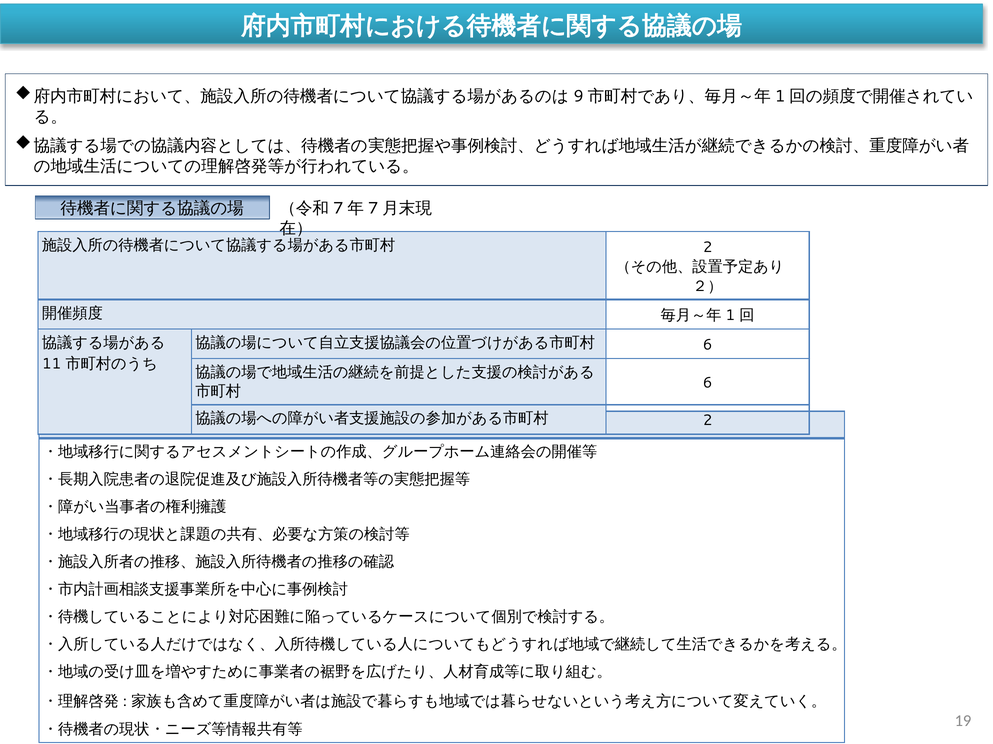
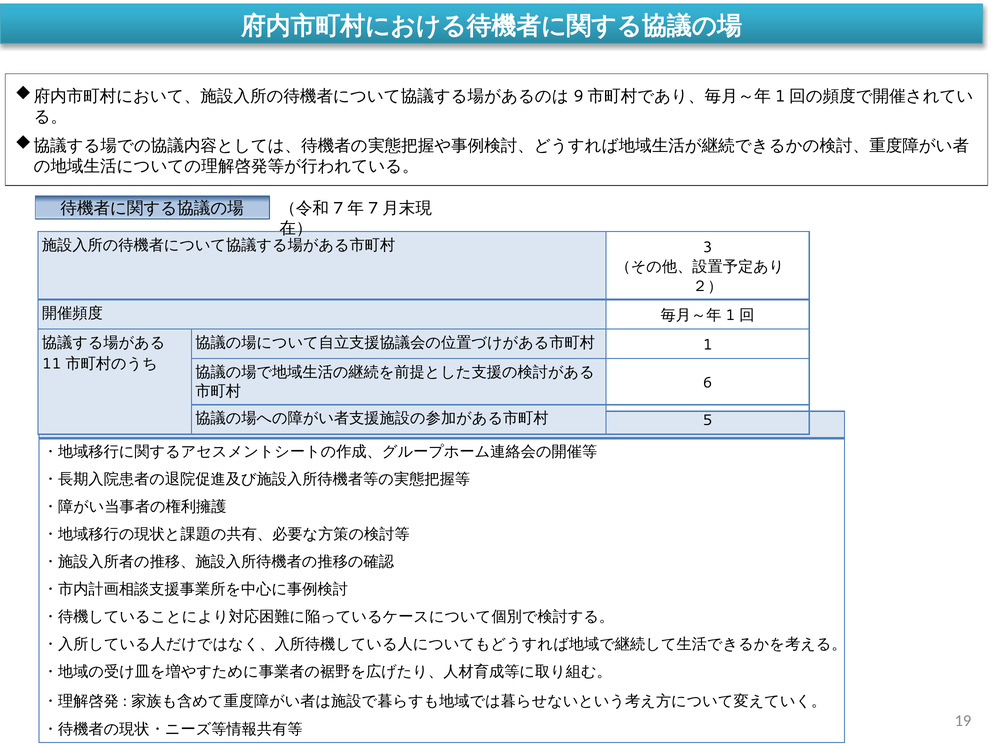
2 at (708, 248): 2 -> 3
6 at (708, 345): 6 -> 1
2 at (708, 421): 2 -> 5
